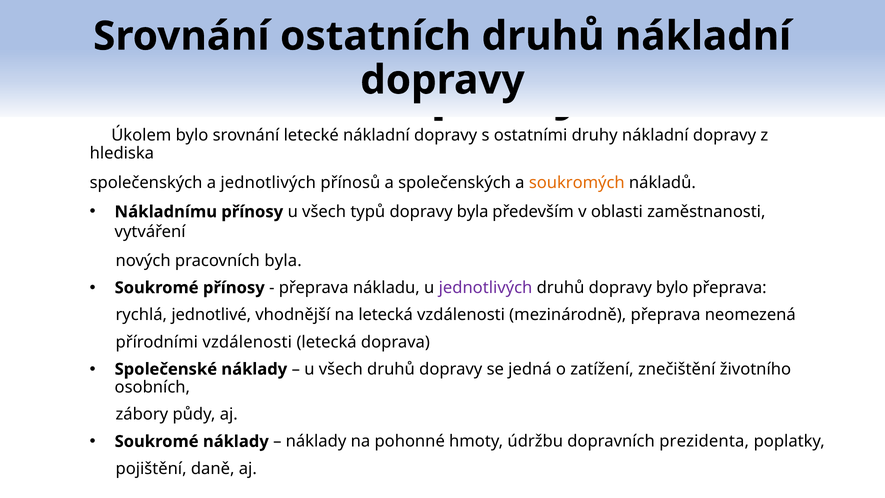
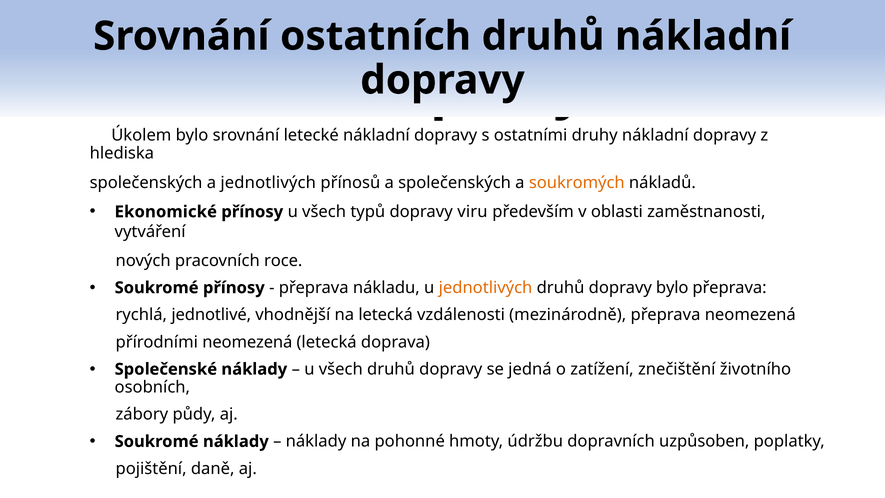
Nákladnímu: Nákladnímu -> Ekonomické
dopravy byla: byla -> viru
pracovních byla: byla -> roce
jednotlivých at (486, 288) colour: purple -> orange
přírodními vzdálenosti: vzdálenosti -> neomezená
prezidenta: prezidenta -> uzpůsoben
